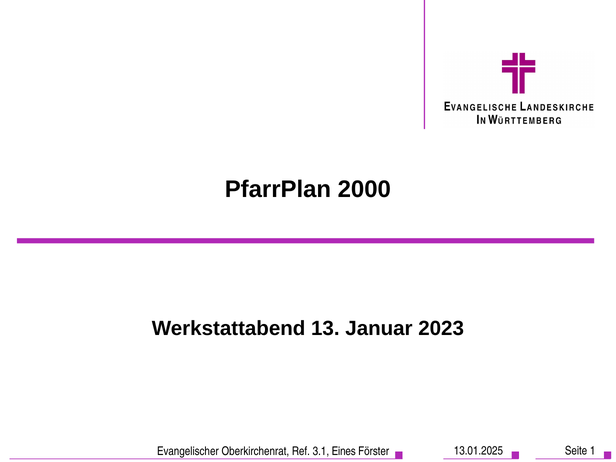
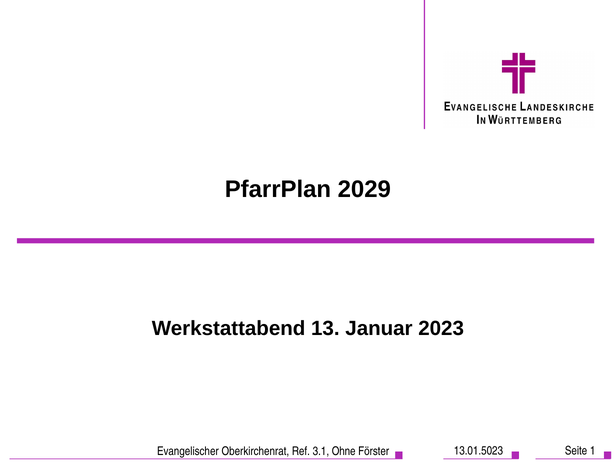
2000: 2000 -> 2029
13.01.2025: 13.01.2025 -> 13.01.5023
Eines: Eines -> Ohne
